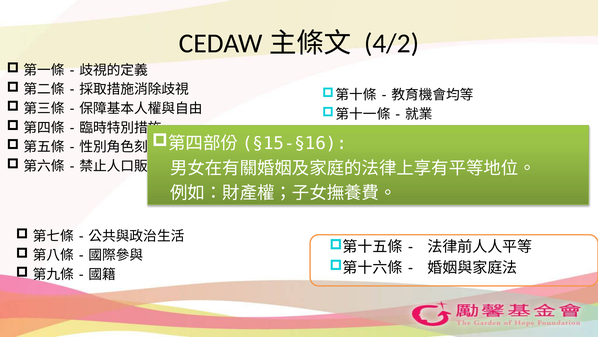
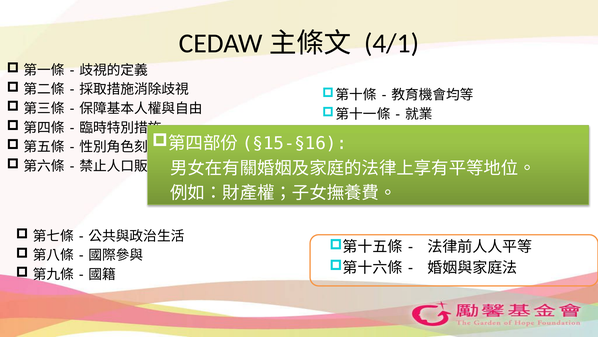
4/2: 4/2 -> 4/1
